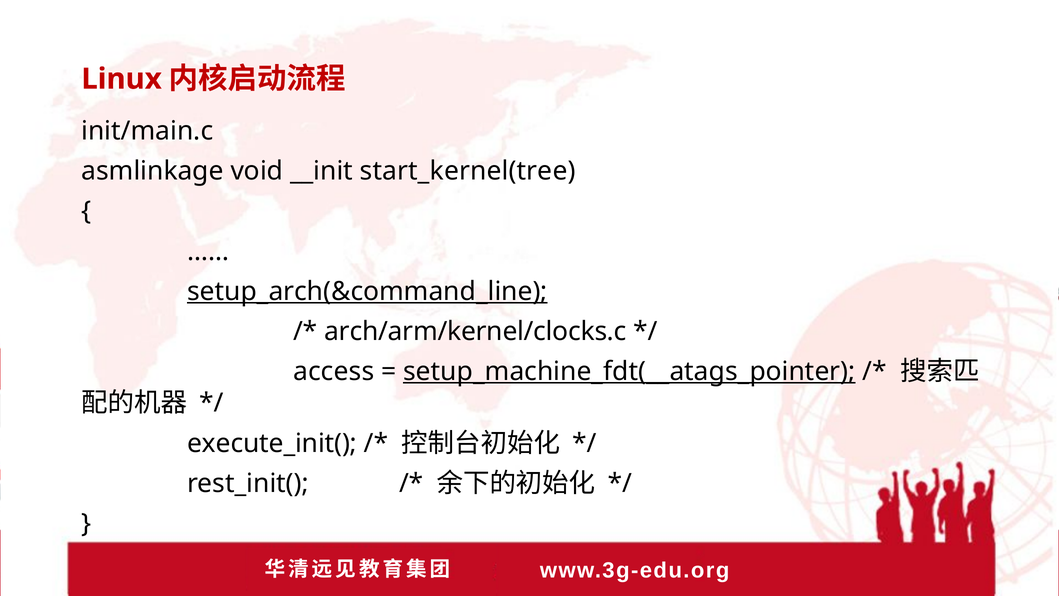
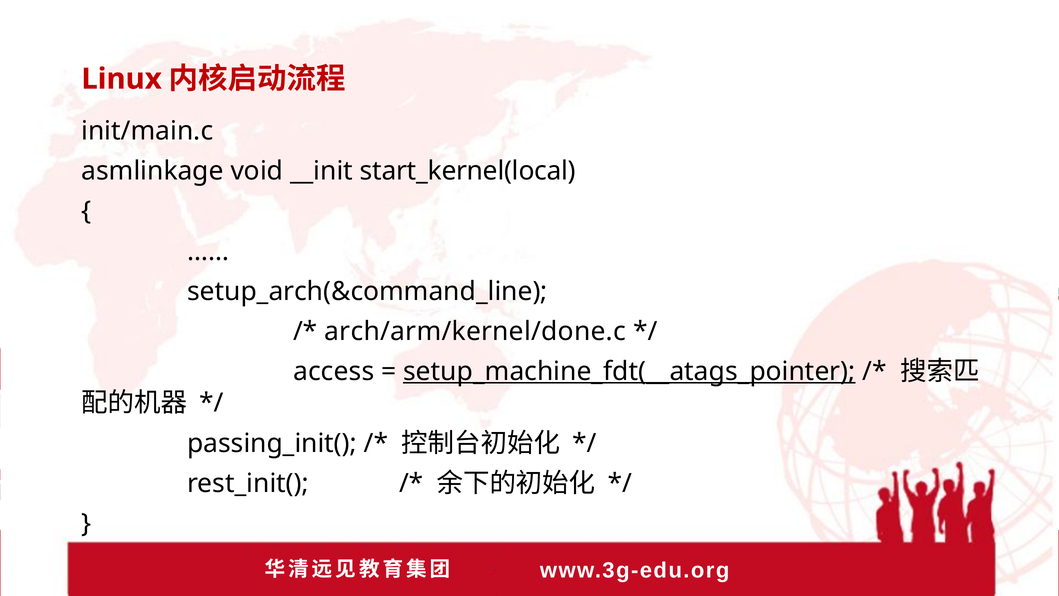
start_kernel(tree: start_kernel(tree -> start_kernel(local
setup_arch(&command_line underline: present -> none
arch/arm/kernel/clocks.c: arch/arm/kernel/clocks.c -> arch/arm/kernel/done.c
execute_init(: execute_init( -> passing_init(
